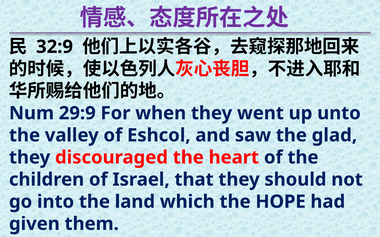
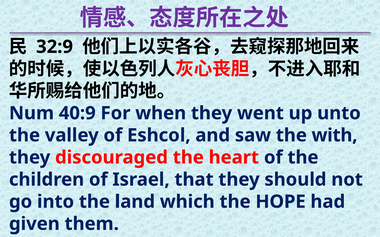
29:9: 29:9 -> 40:9
glad: glad -> with
